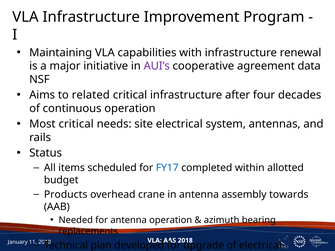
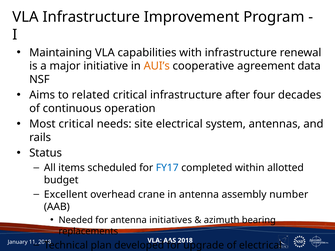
AUI’s colour: purple -> orange
Products: Products -> Excellent
towards: towards -> number
antenna operation: operation -> initiatives
